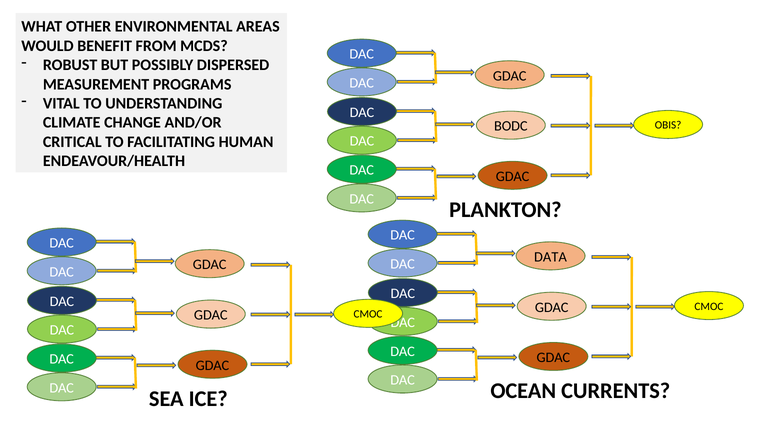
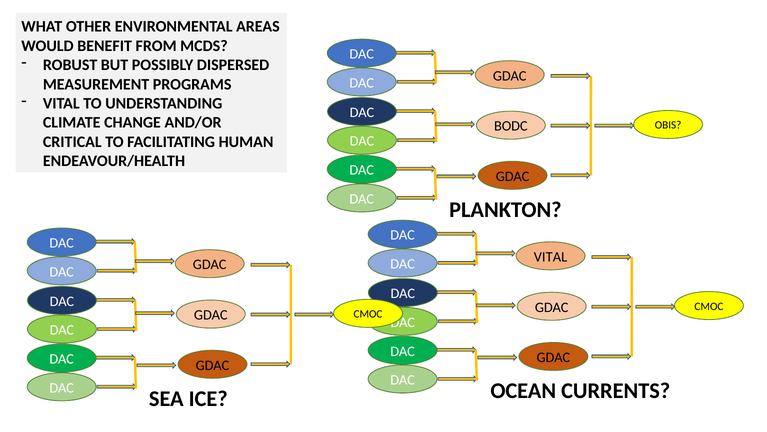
DATA at (550, 257): DATA -> VITAL
